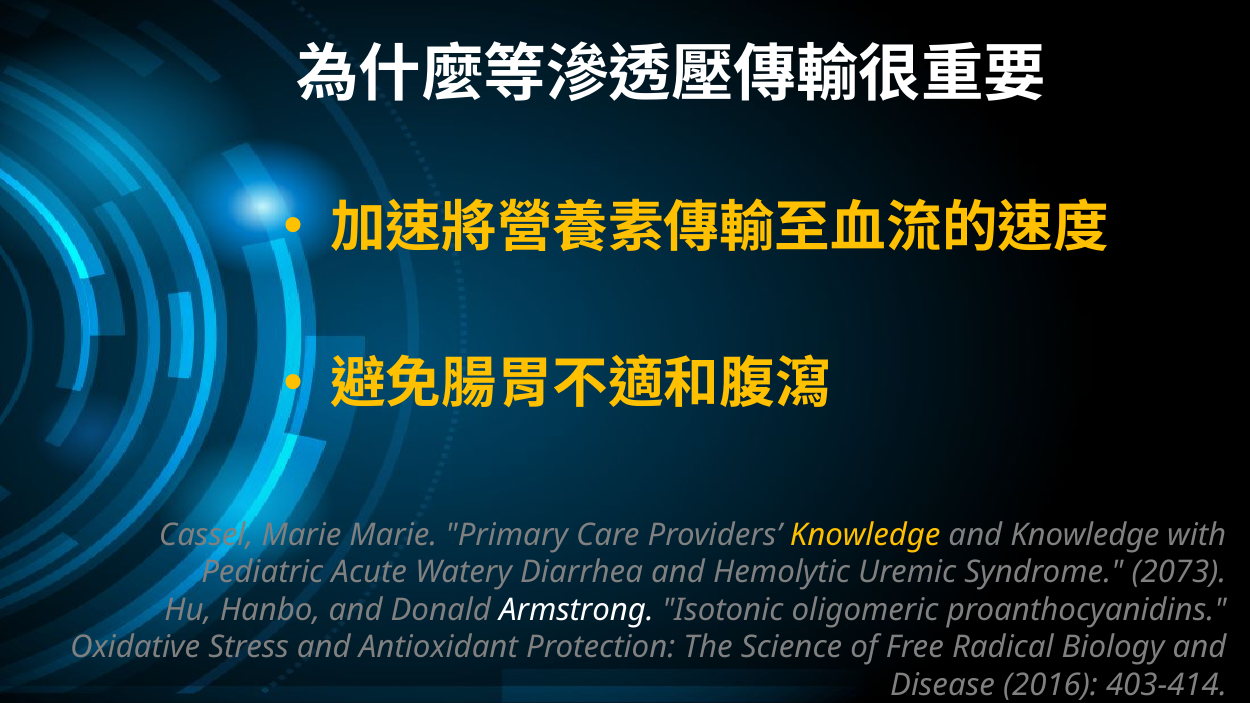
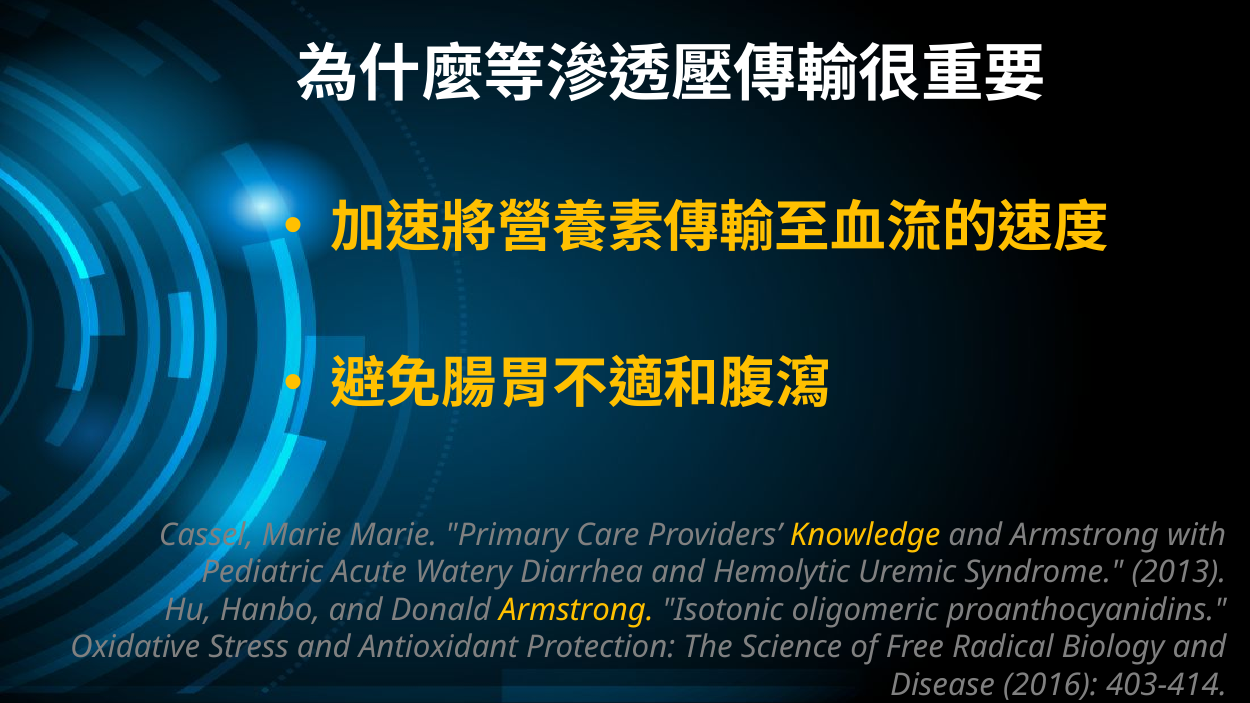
and Knowledge: Knowledge -> Armstrong
2073: 2073 -> 2013
Armstrong at (577, 610) colour: white -> yellow
